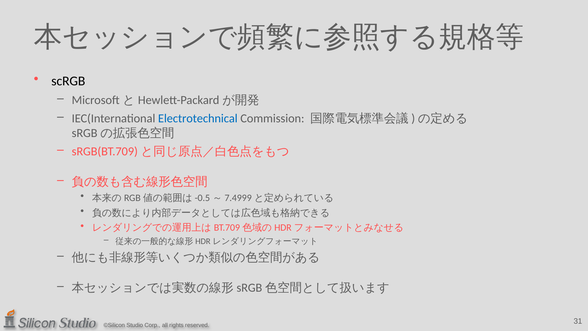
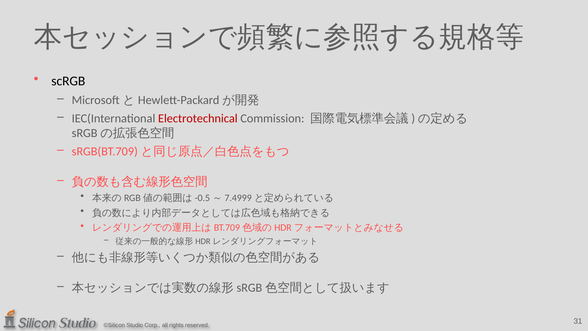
Electrotechnical colour: blue -> red
